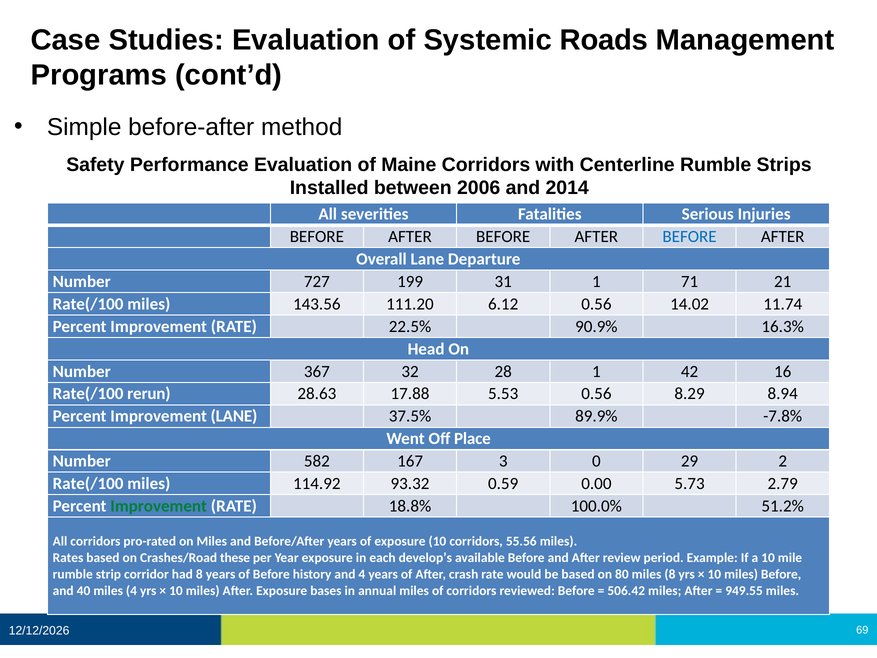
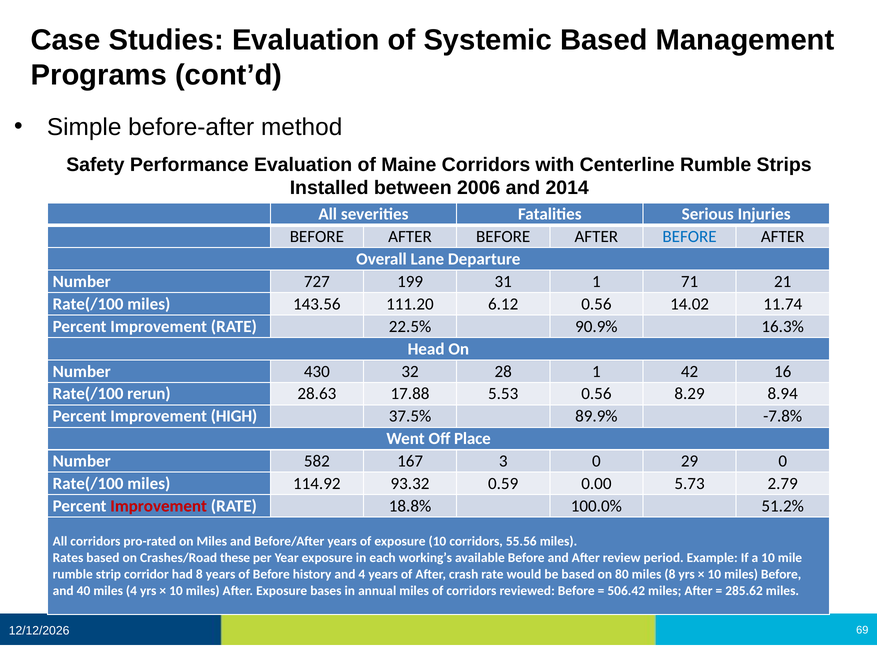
Systemic Roads: Roads -> Based
367: 367 -> 430
Improvement LANE: LANE -> HIGH
29 2: 2 -> 0
Improvement at (159, 506) colour: green -> red
develop’s: develop’s -> working’s
949.55: 949.55 -> 285.62
